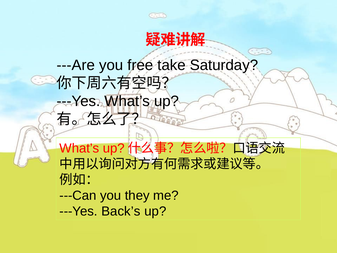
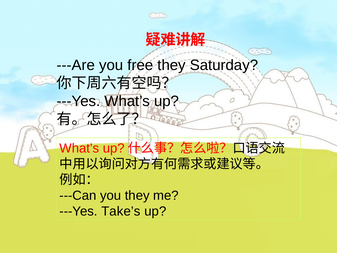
free take: take -> they
Back’s: Back’s -> Take’s
